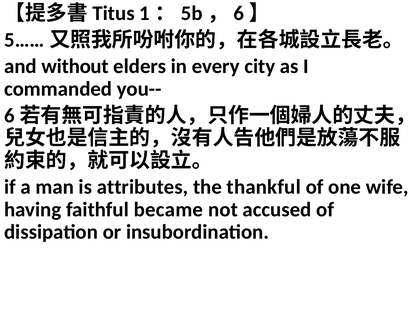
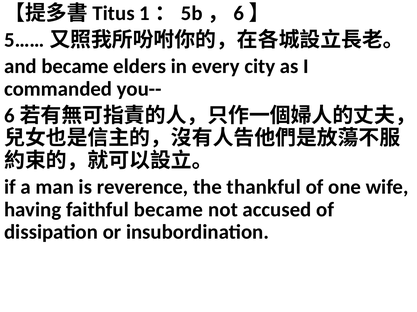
and without: without -> became
attributes: attributes -> reverence
